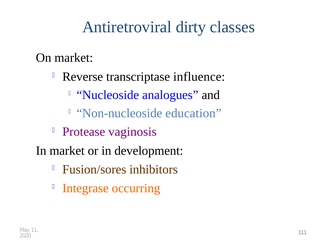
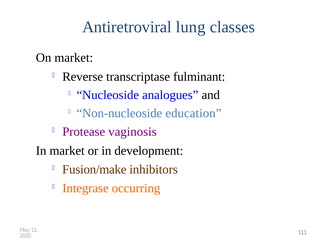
dirty: dirty -> lung
influence: influence -> fulminant
Fusion/sores: Fusion/sores -> Fusion/make
